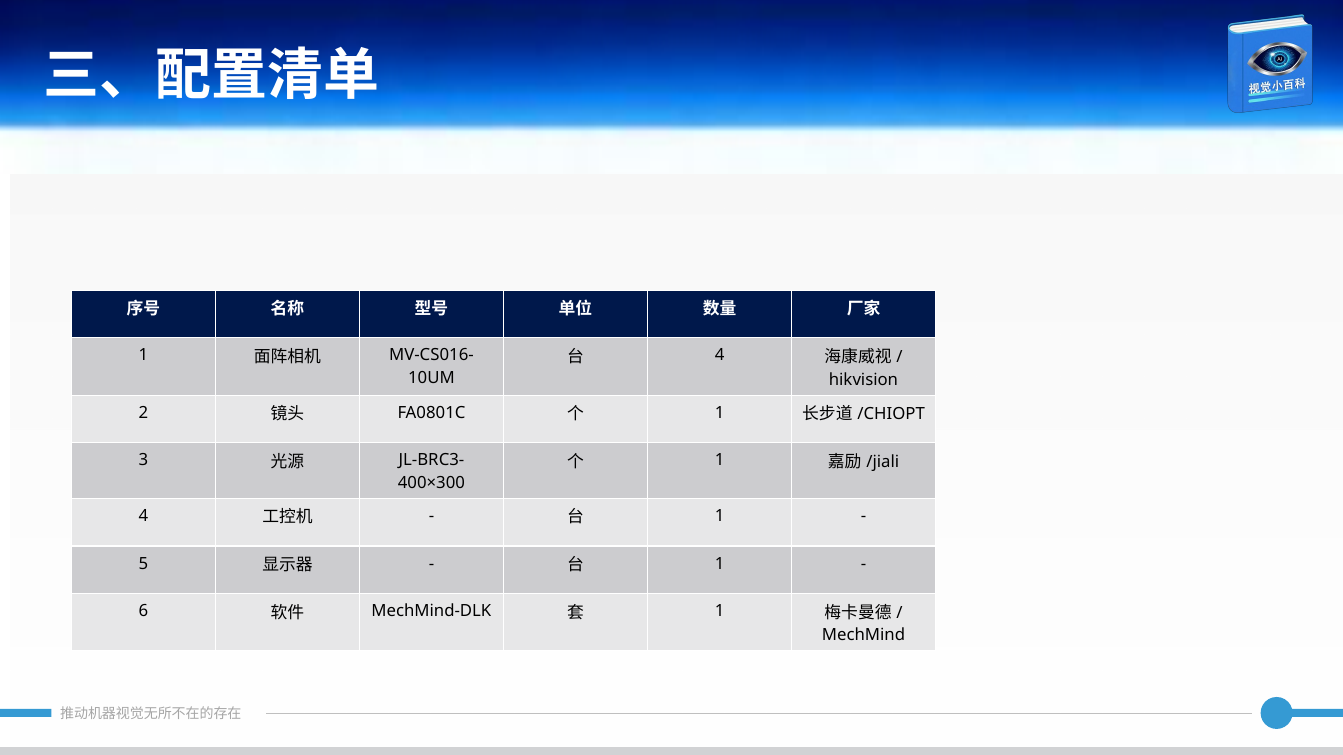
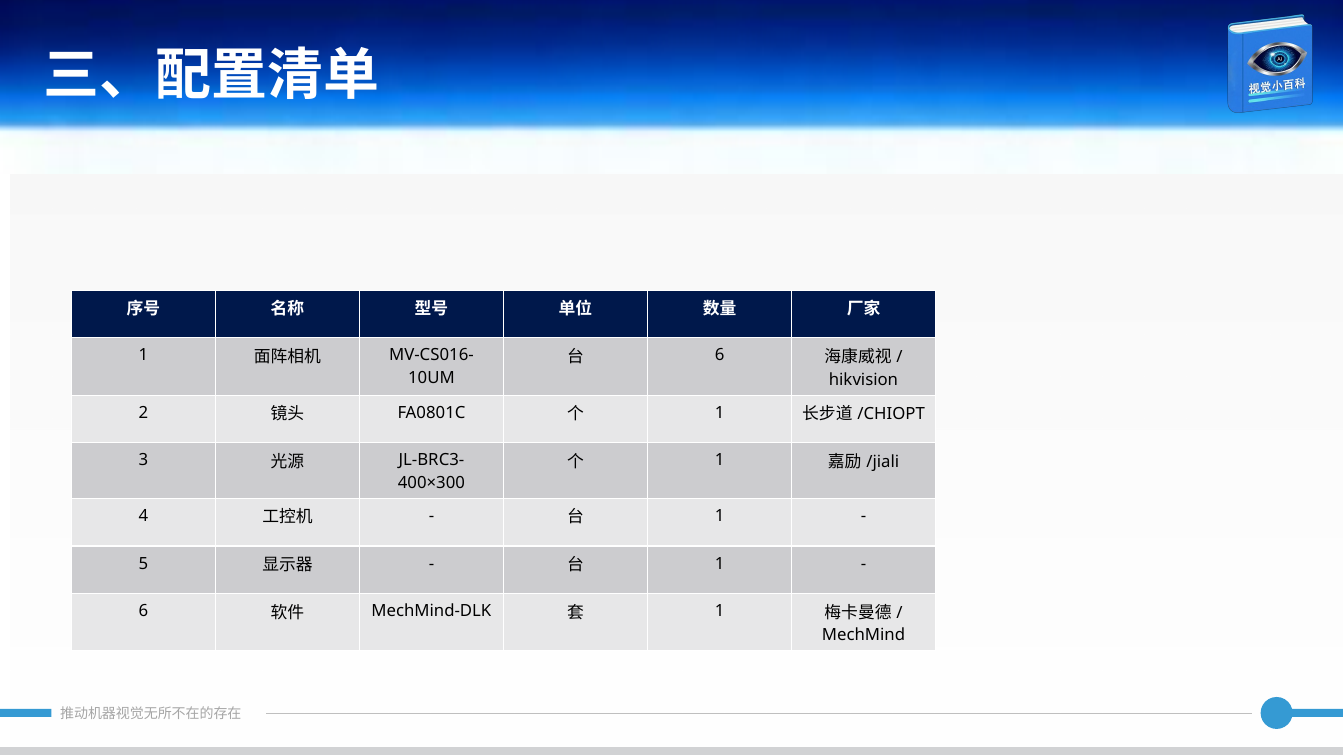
4 at (720, 356): 4 -> 6
